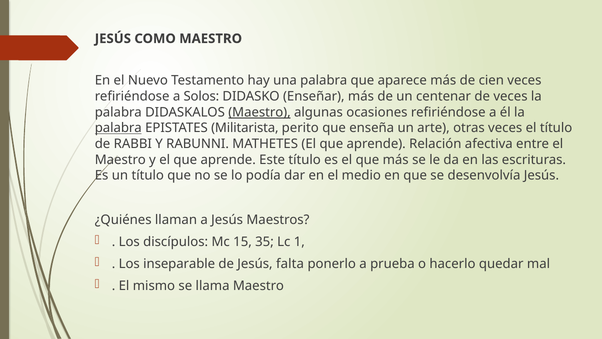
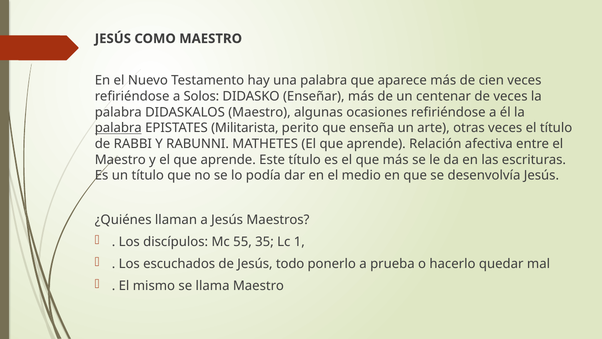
Maestro at (260, 112) underline: present -> none
15: 15 -> 55
inseparable: inseparable -> escuchados
falta: falta -> todo
